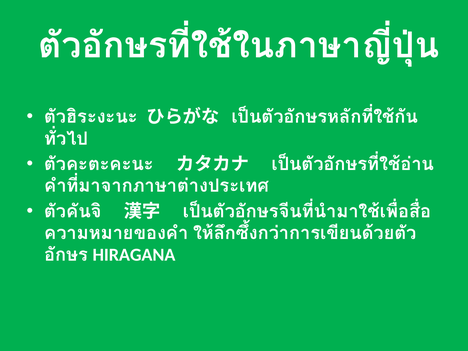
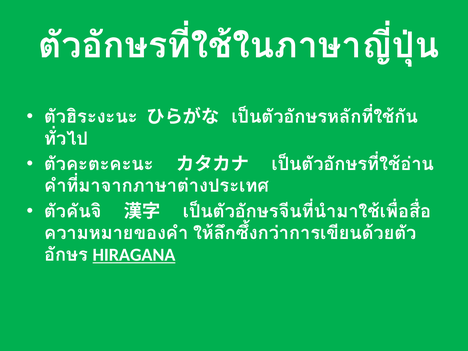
HIRAGANA underline: none -> present
